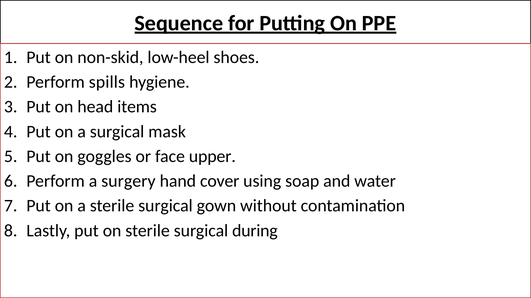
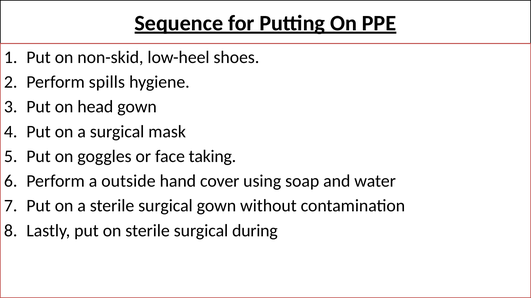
head items: items -> gown
upper: upper -> taking
surgery: surgery -> outside
